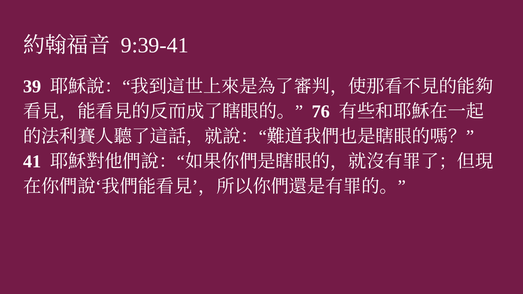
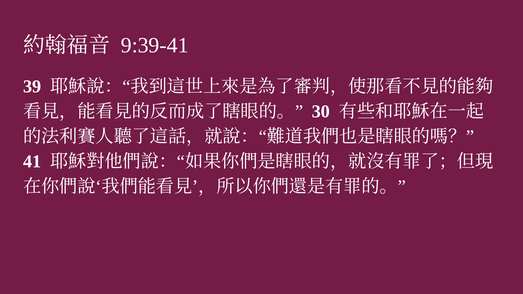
76: 76 -> 30
